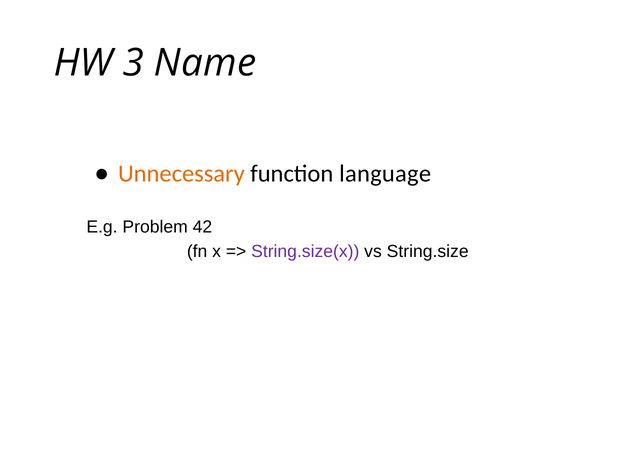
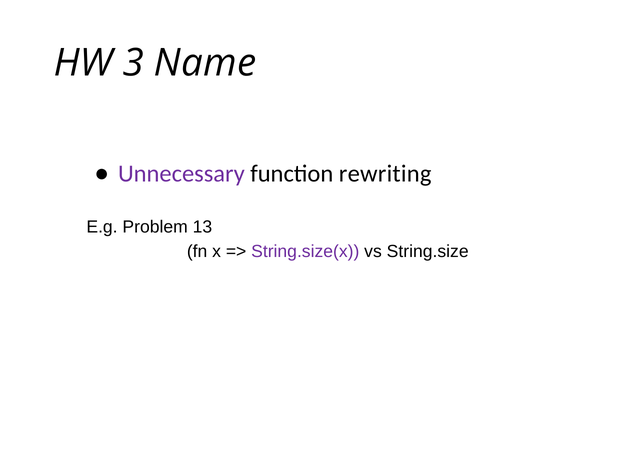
Unnecessary colour: orange -> purple
language: language -> rewriting
42: 42 -> 13
